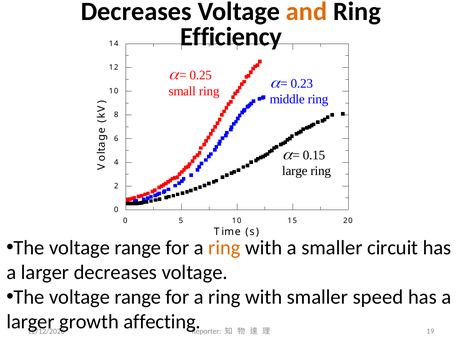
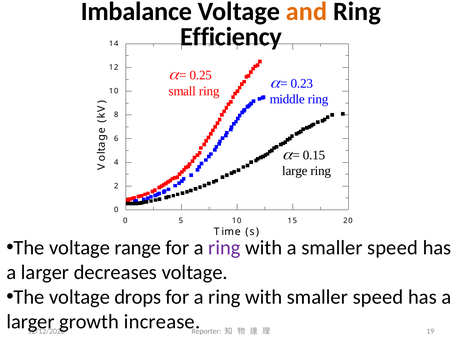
Decreases at (136, 12): Decreases -> Imbalance
ring at (224, 247) colour: orange -> purple
a smaller circuit: circuit -> speed
range at (138, 297): range -> drops
affecting: affecting -> increase
